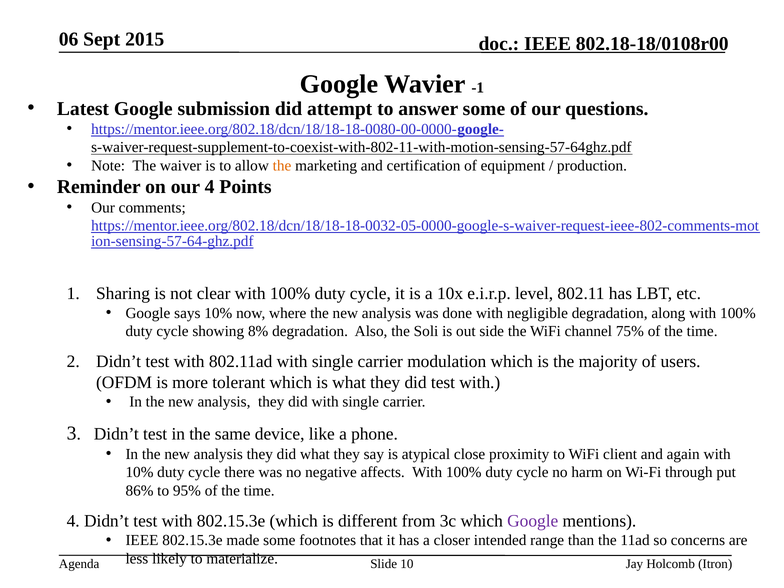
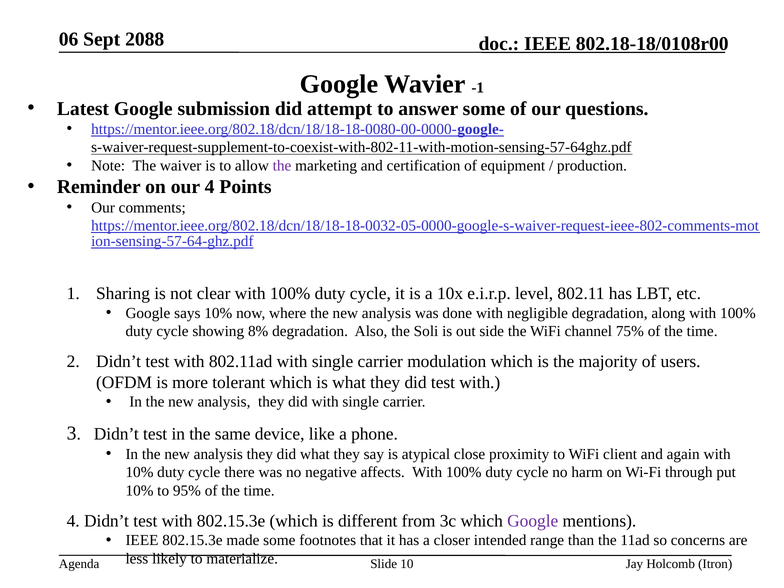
2015: 2015 -> 2088
the at (282, 166) colour: orange -> purple
86% at (139, 491): 86% -> 10%
